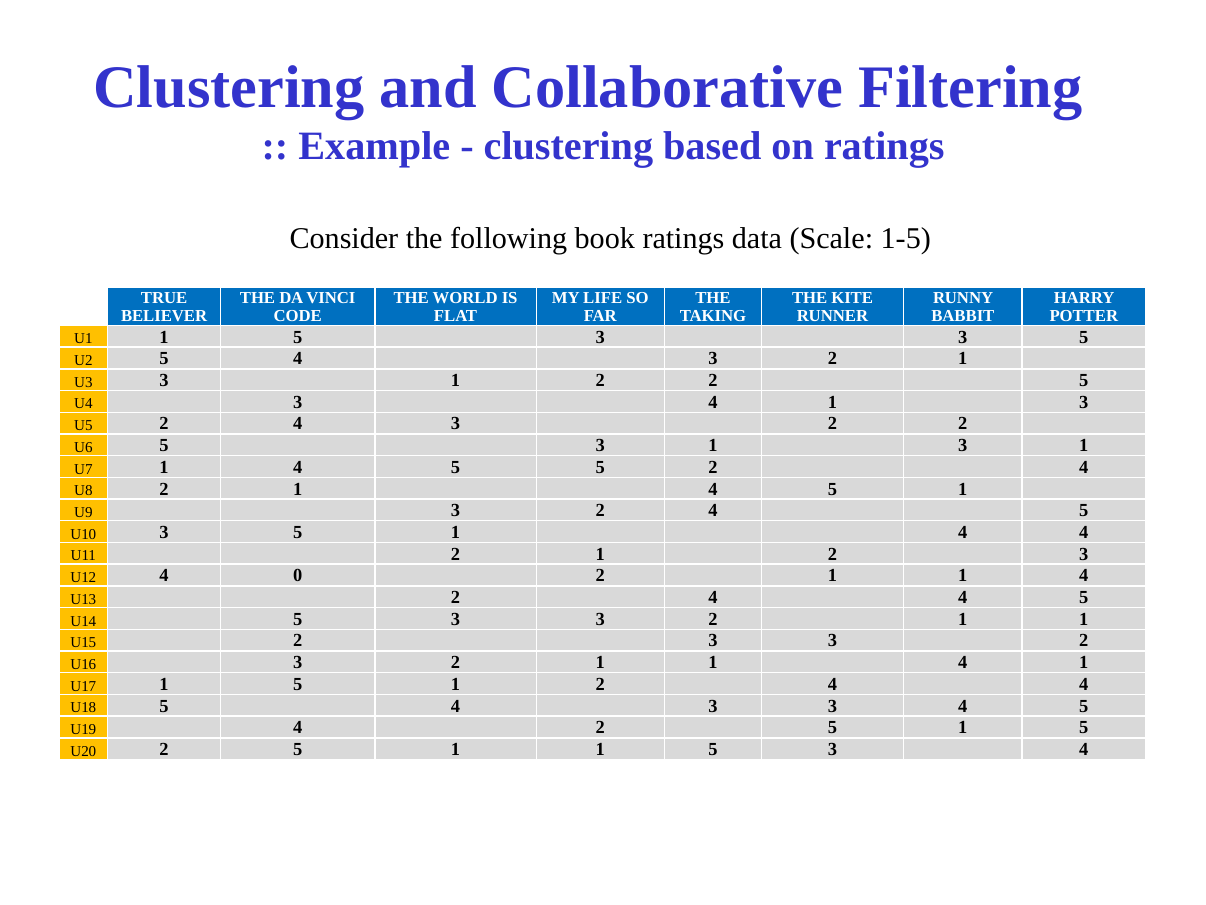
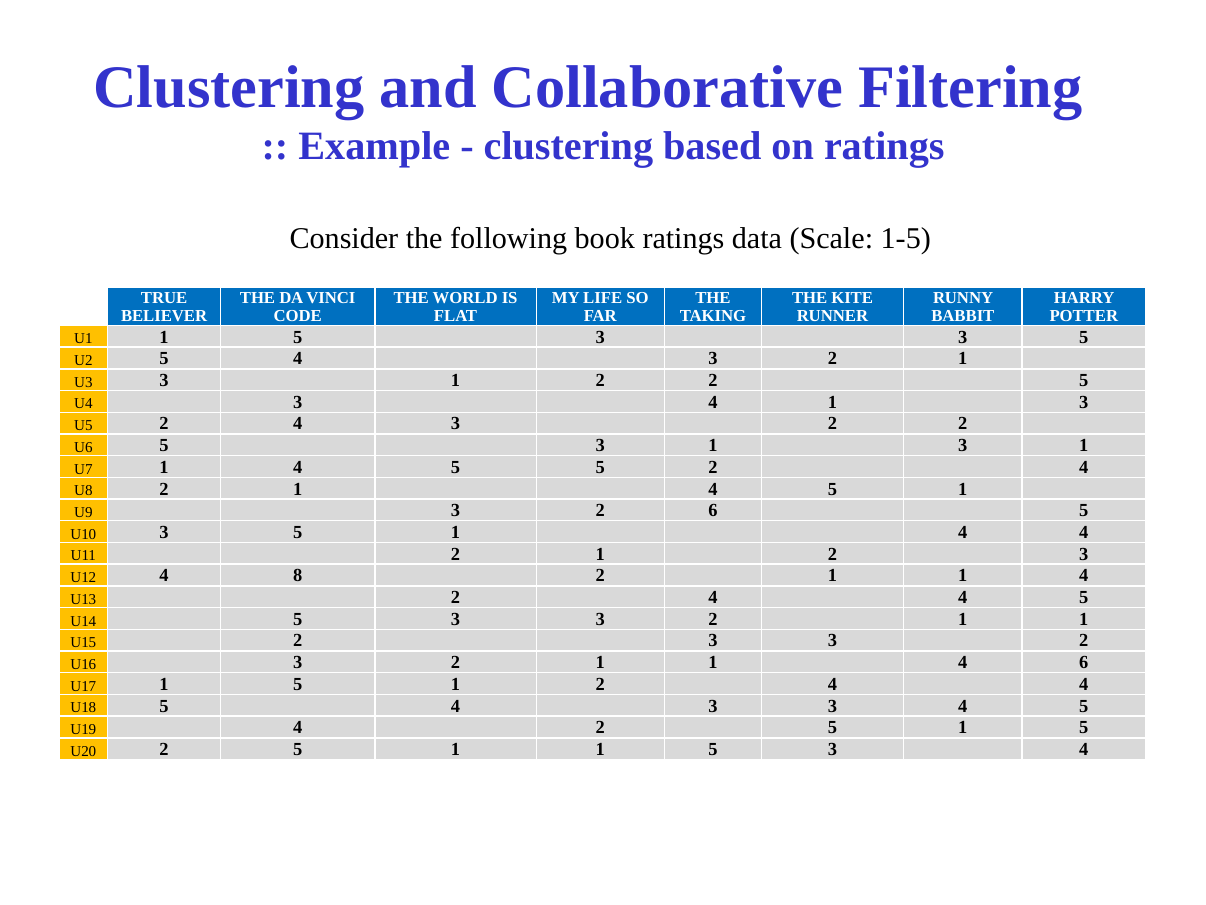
3 2 4: 4 -> 6
0: 0 -> 8
1 4 1: 1 -> 6
